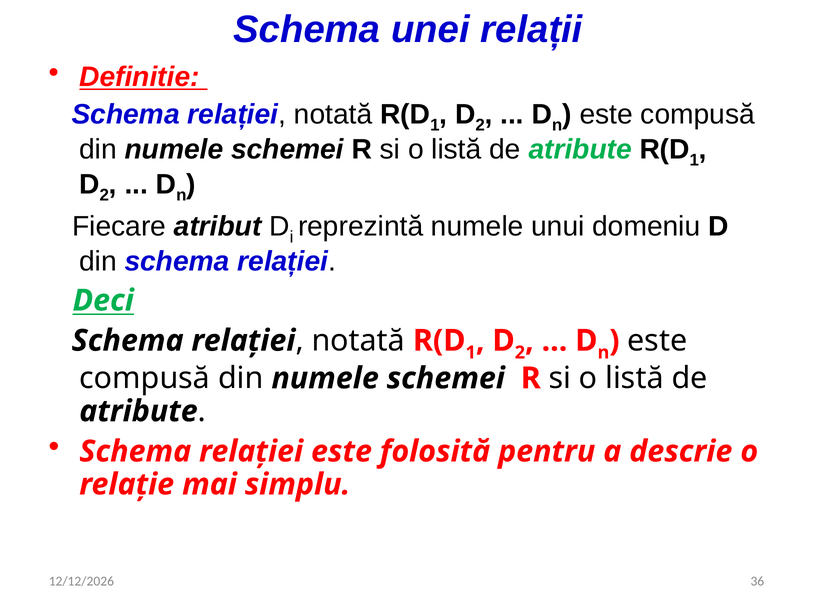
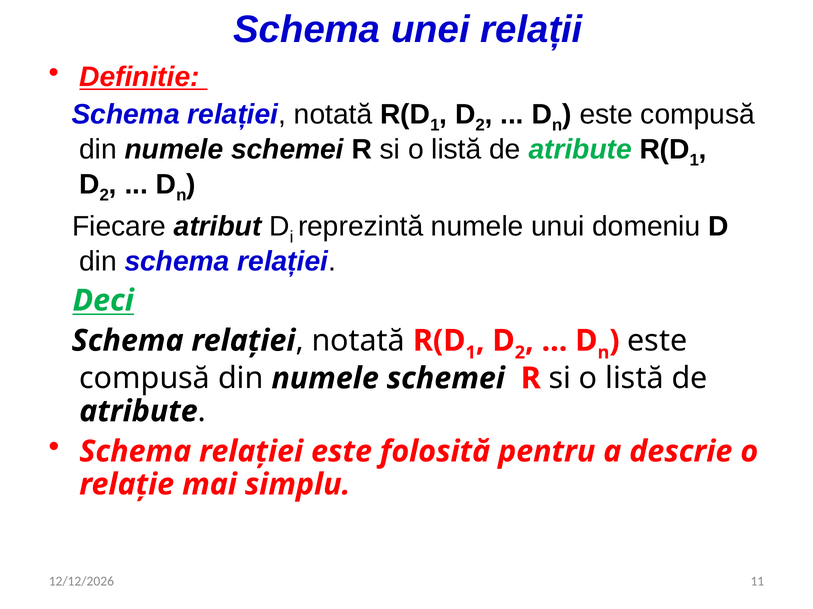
36: 36 -> 11
